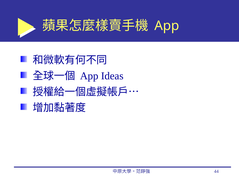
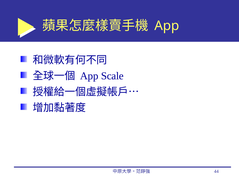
Ideas: Ideas -> Scale
